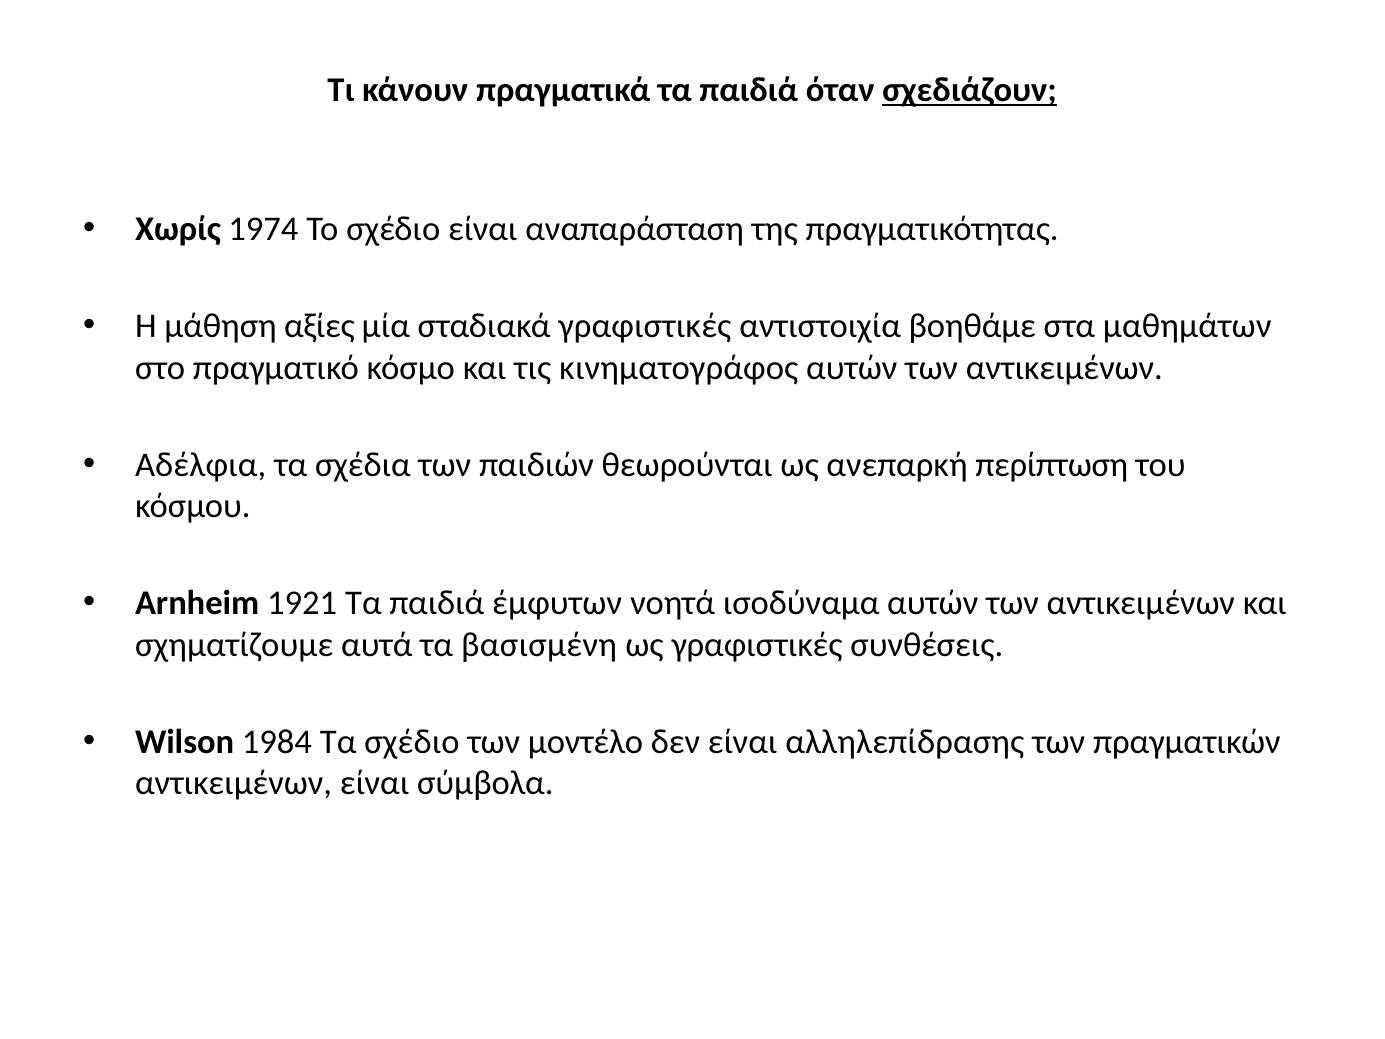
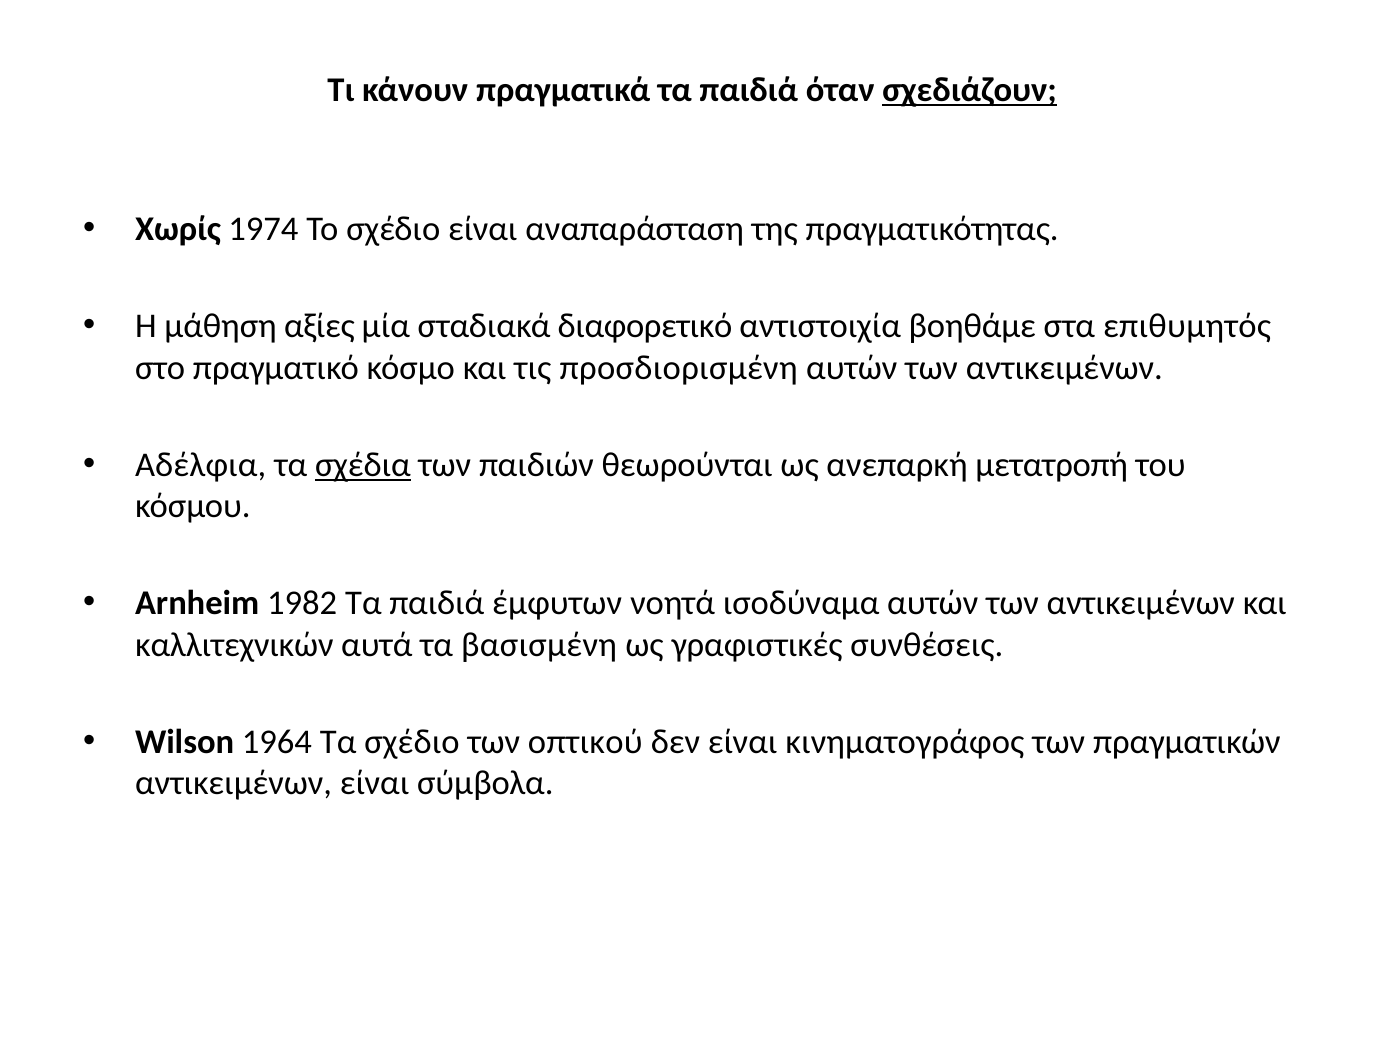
σταδιακά γραφιστικές: γραφιστικές -> διαφορετικό
μαθημάτων: μαθημάτων -> επιθυμητός
κινηματογράφος: κινηματογράφος -> προσδιορισμένη
σχέδια underline: none -> present
περίπτωση: περίπτωση -> μετατροπή
1921: 1921 -> 1982
σχηματίζουμε: σχηματίζουμε -> καλλιτεχνικών
1984: 1984 -> 1964
μοντέλο: μοντέλο -> οπτικού
αλληλεπίδρασης: αλληλεπίδρασης -> κινηματογράφος
